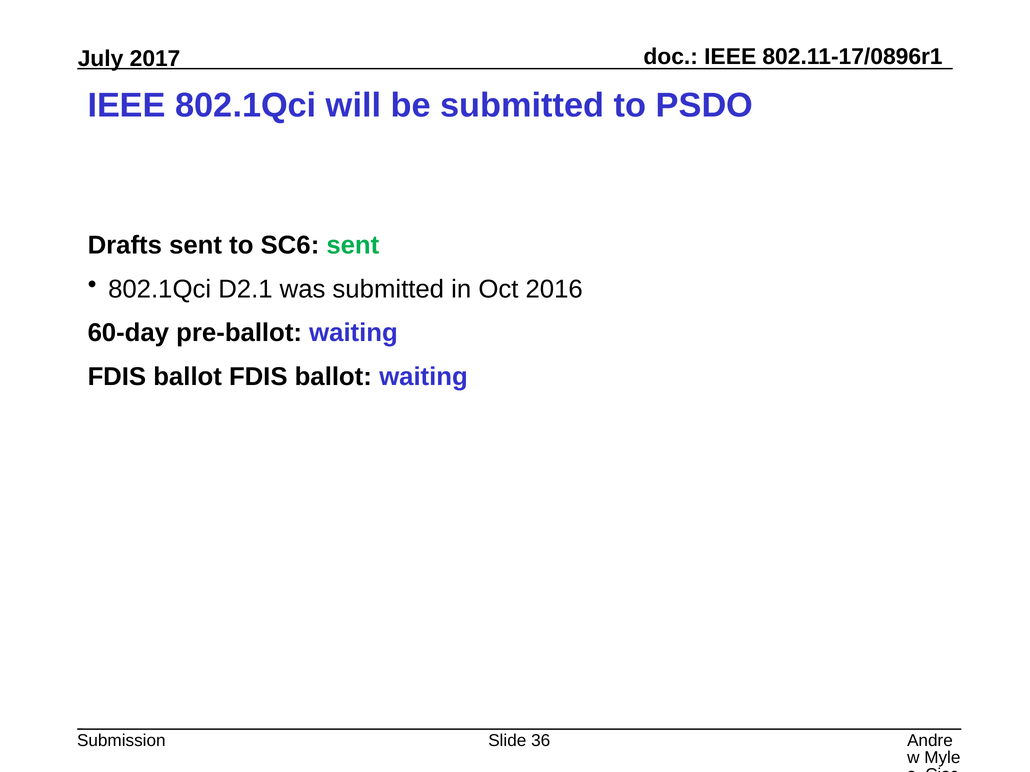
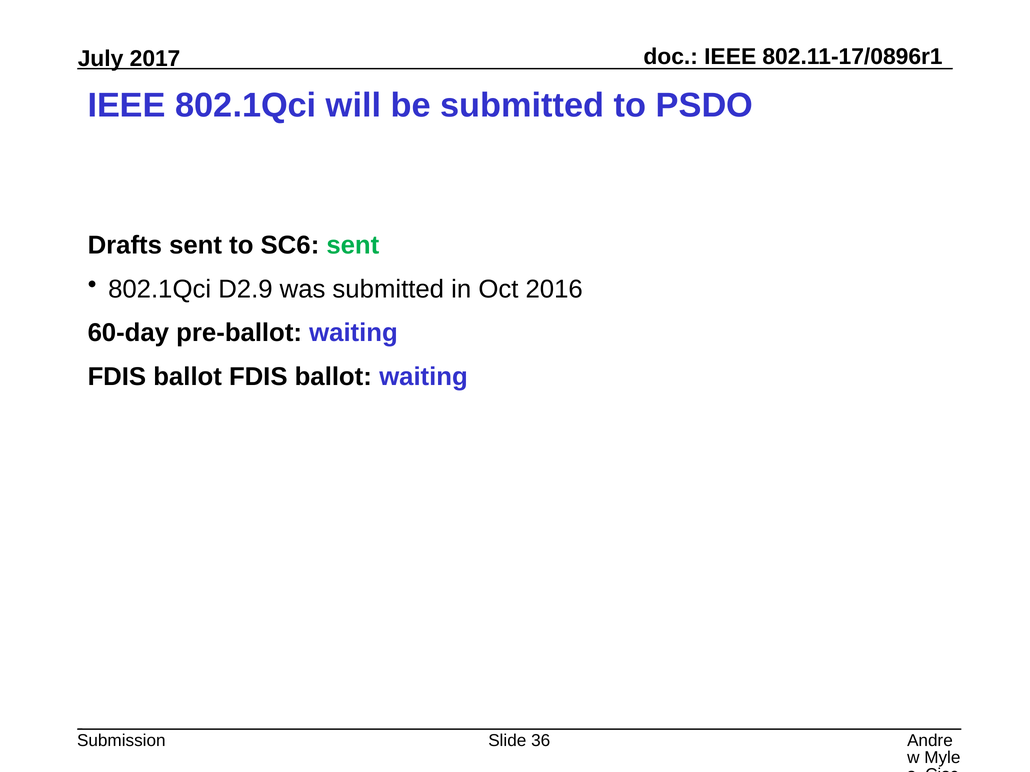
D2.1: D2.1 -> D2.9
